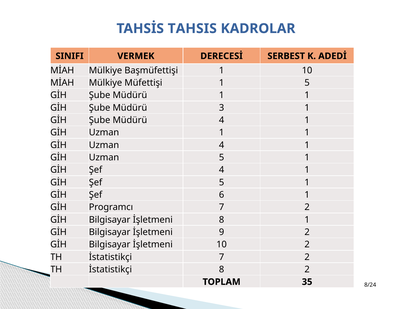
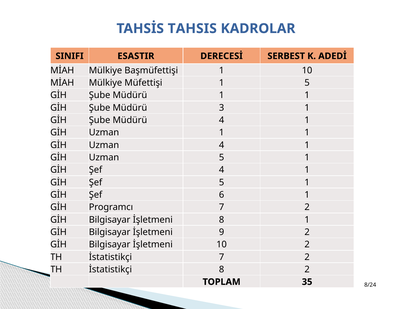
VERMEK: VERMEK -> ESASTIR
